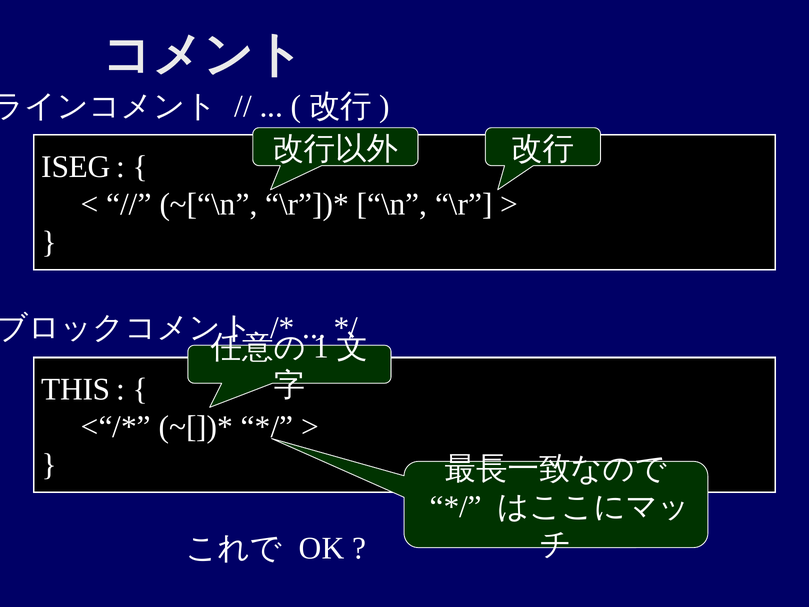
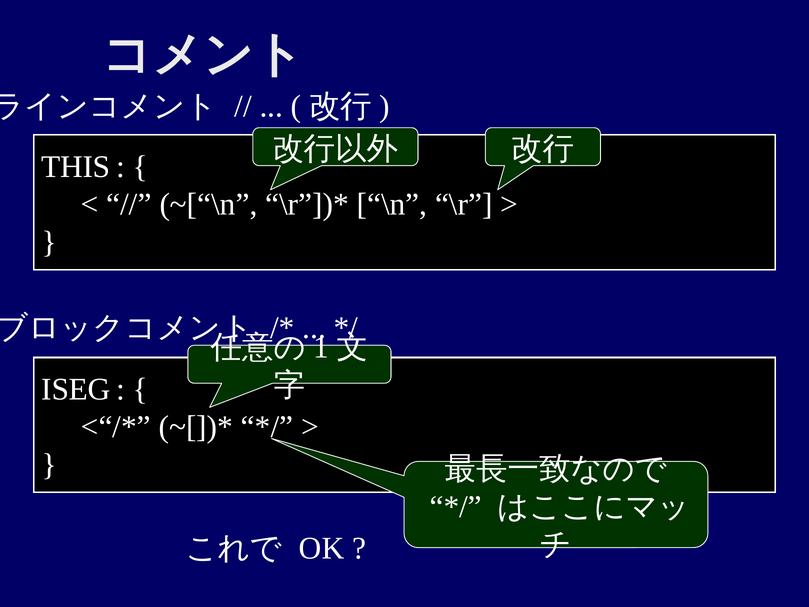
ISEG: ISEG -> THIS
THIS: THIS -> ISEG
